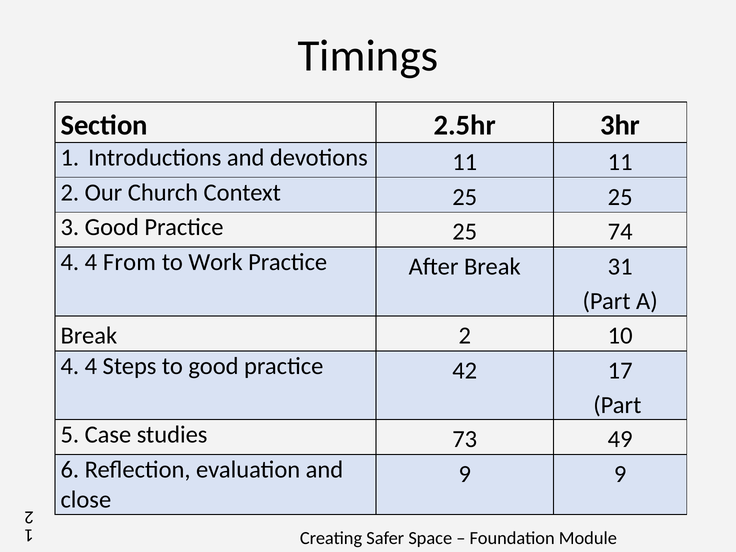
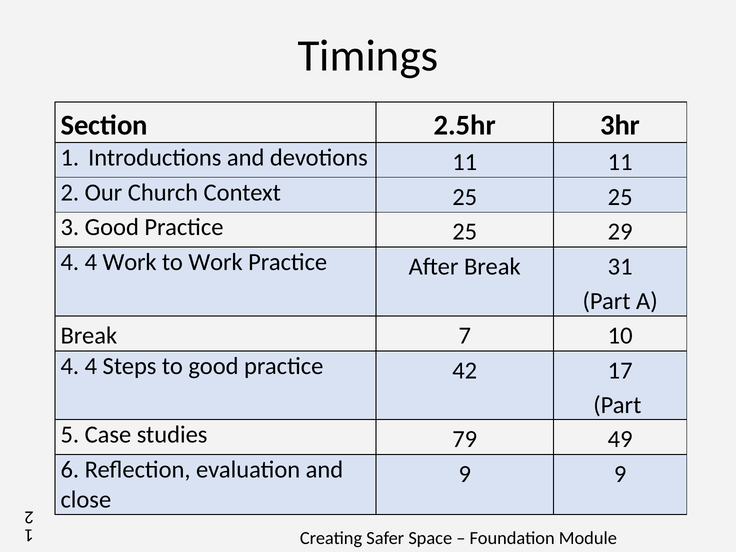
74: 74 -> 29
4 From: From -> Work
Break 2: 2 -> 7
73: 73 -> 79
